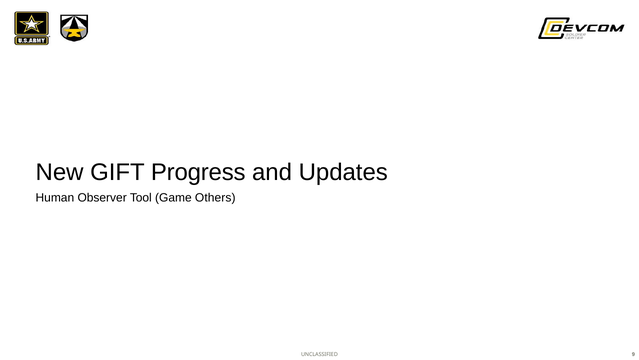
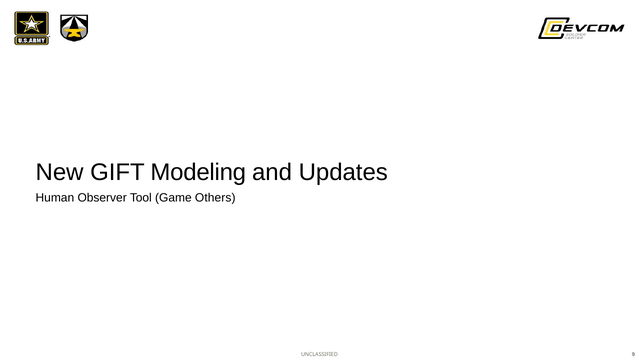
Progress: Progress -> Modeling
